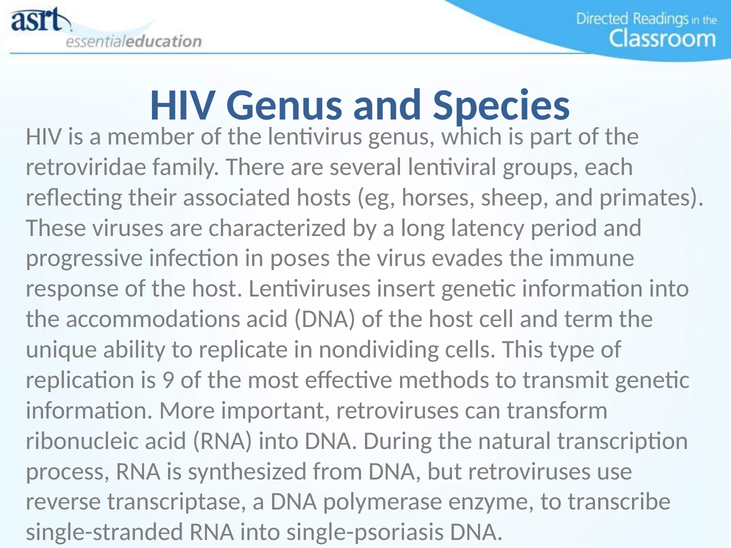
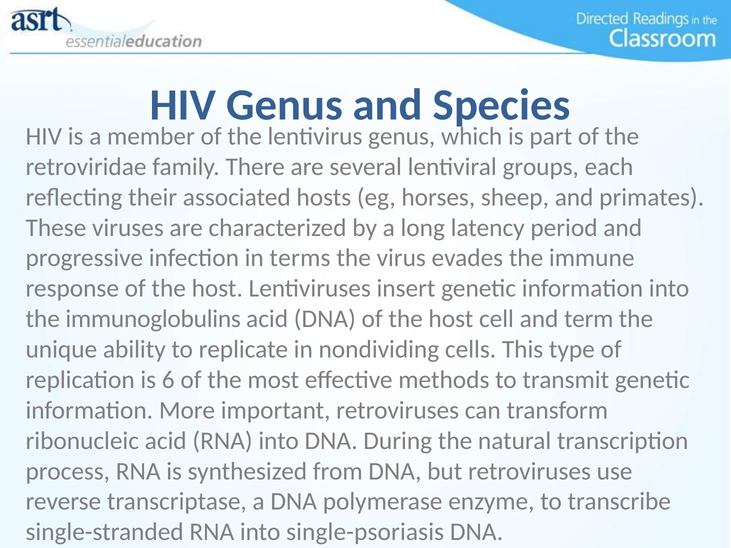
poses: poses -> terms
accommodations: accommodations -> immunoglobulins
9: 9 -> 6
